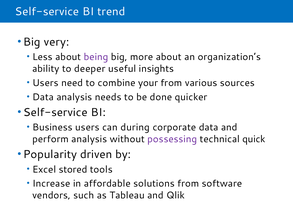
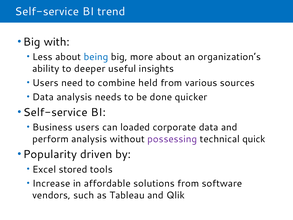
very: very -> with
being colour: purple -> blue
your: your -> held
during: during -> loaded
